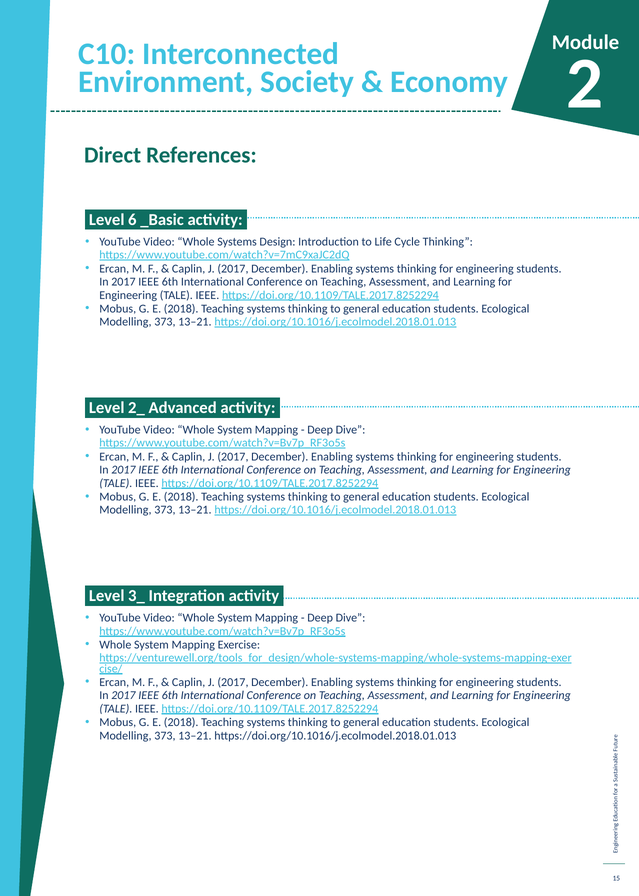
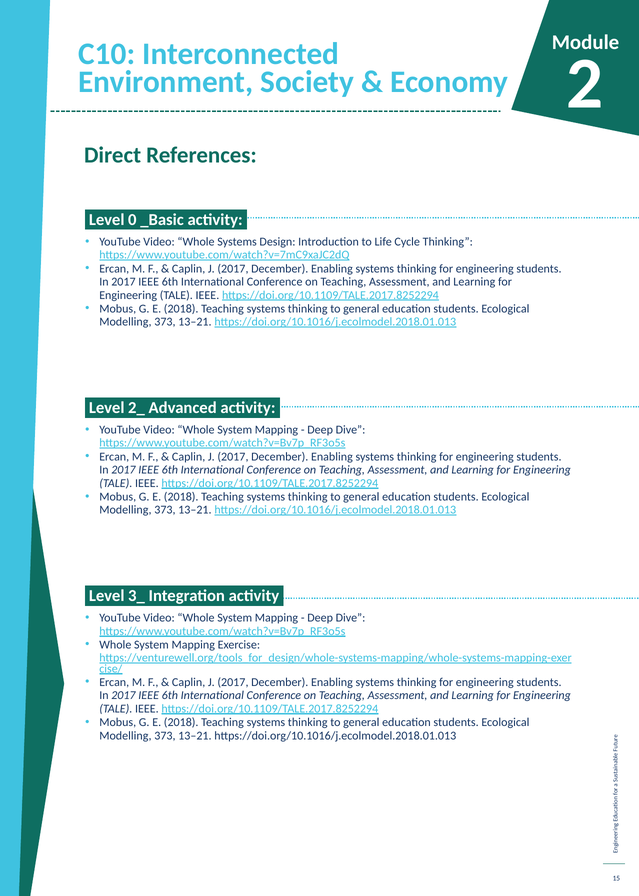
6: 6 -> 0
